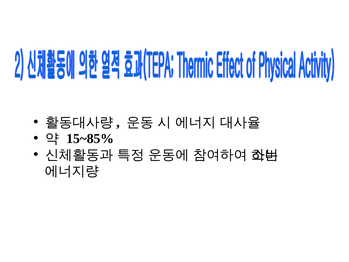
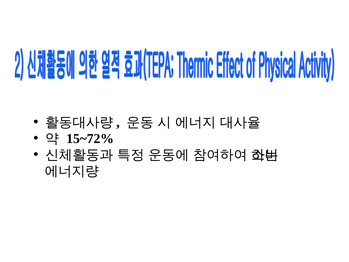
15~85%: 15~85% -> 15~72%
